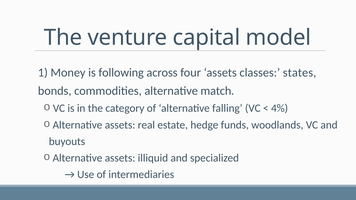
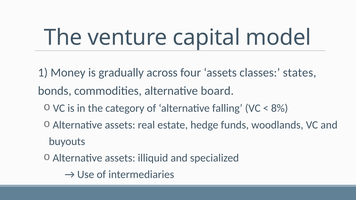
following: following -> gradually
match: match -> board
4%: 4% -> 8%
